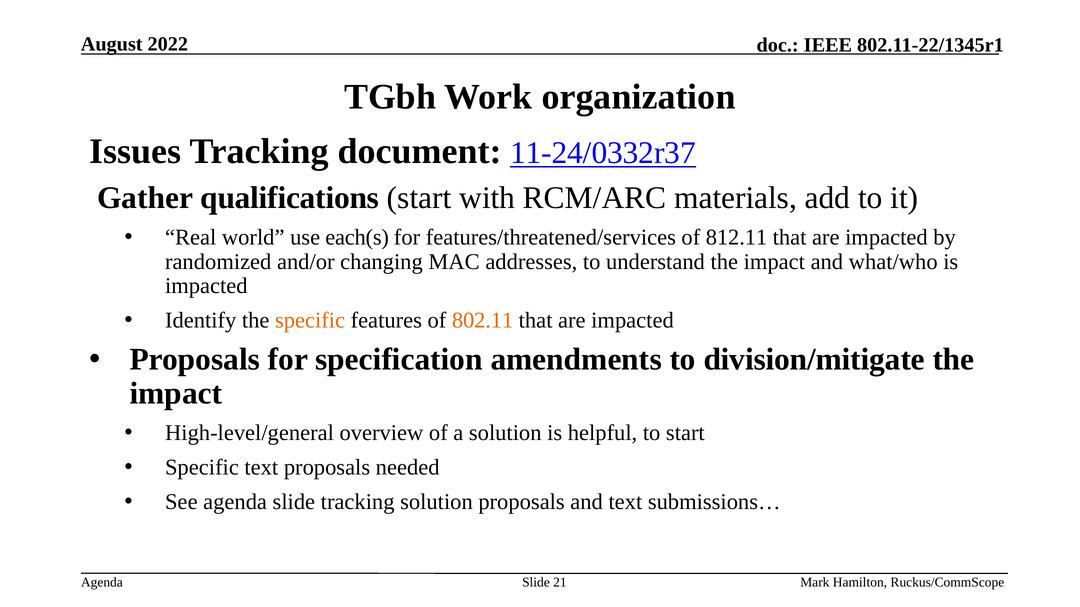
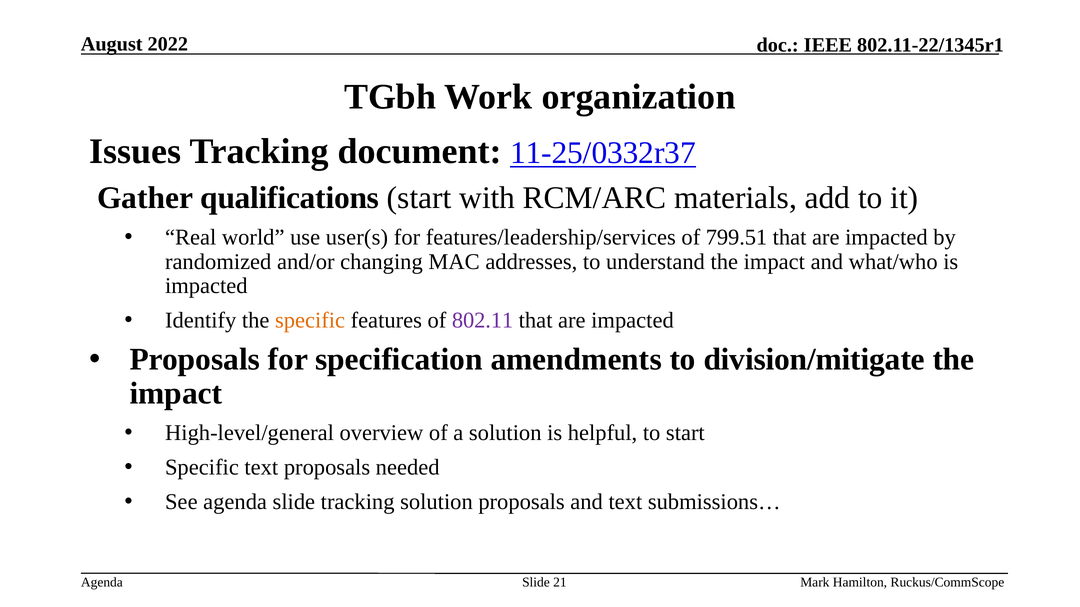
11-24/0332r37: 11-24/0332r37 -> 11-25/0332r37
each(s: each(s -> user(s
features/threatened/services: features/threatened/services -> features/leadership/services
812.11: 812.11 -> 799.51
802.11 colour: orange -> purple
